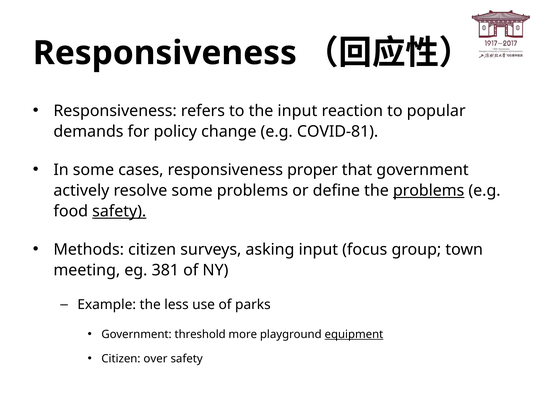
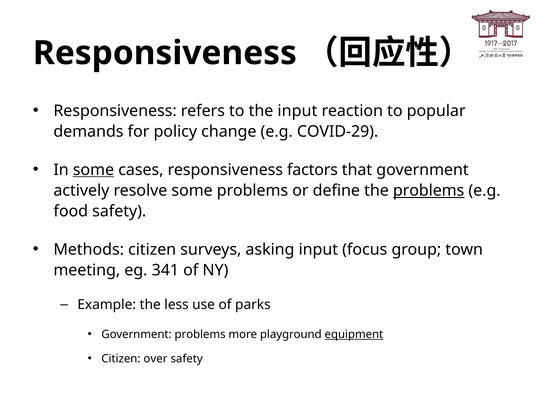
COVID-81: COVID-81 -> COVID-29
some at (93, 170) underline: none -> present
proper: proper -> factors
safety at (119, 211) underline: present -> none
381: 381 -> 341
Government threshold: threshold -> problems
